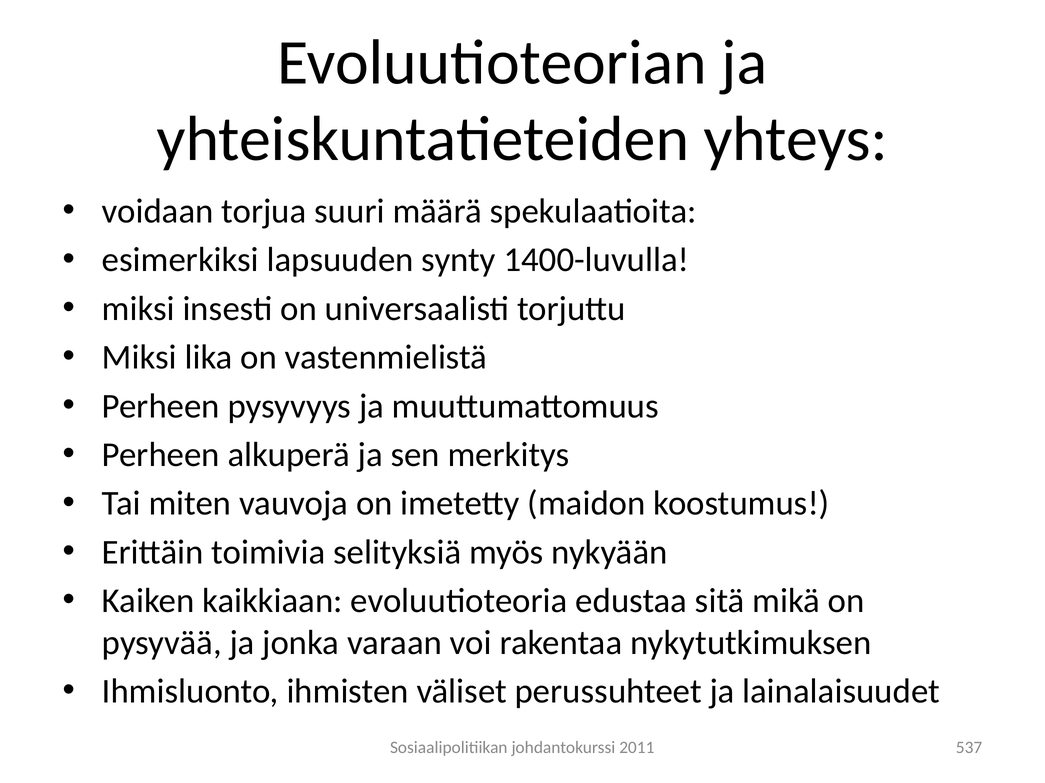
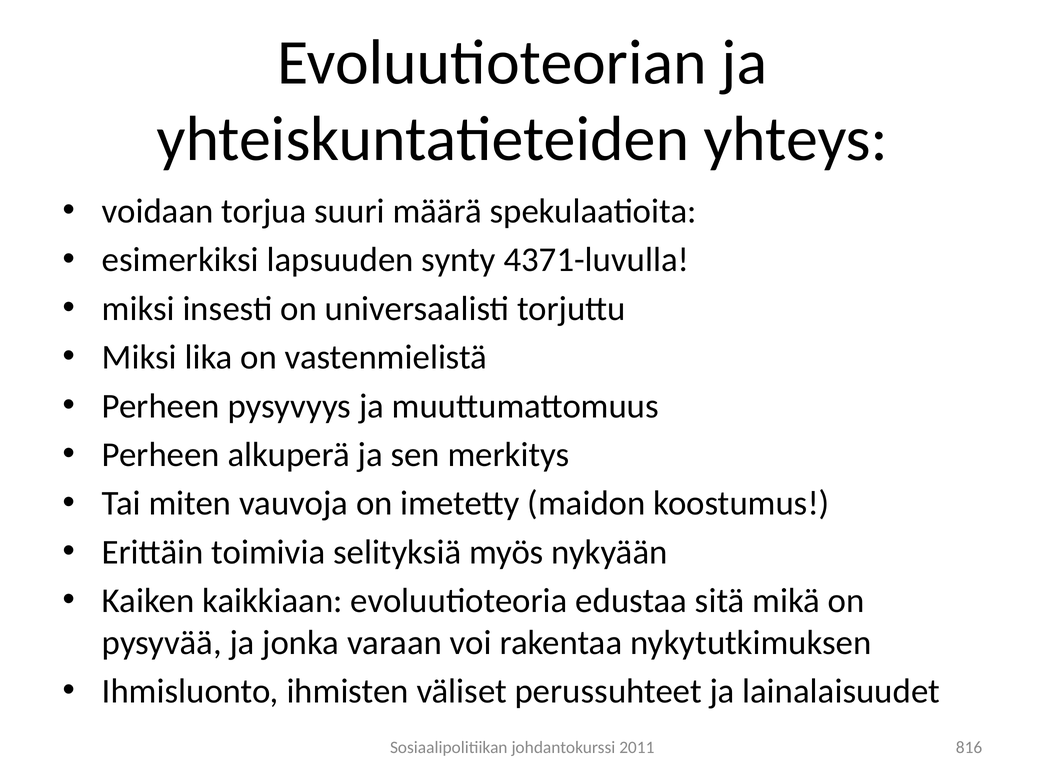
1400-luvulla: 1400-luvulla -> 4371-luvulla
537: 537 -> 816
